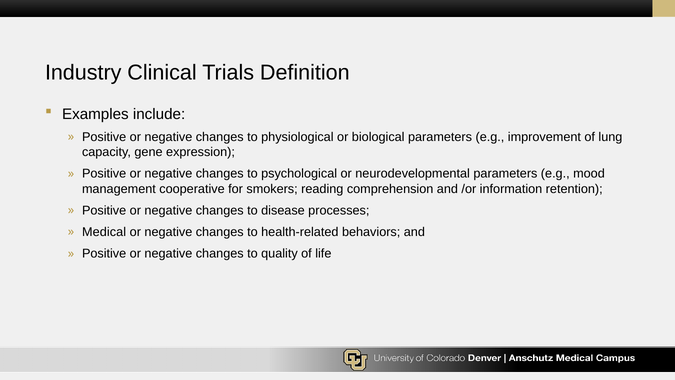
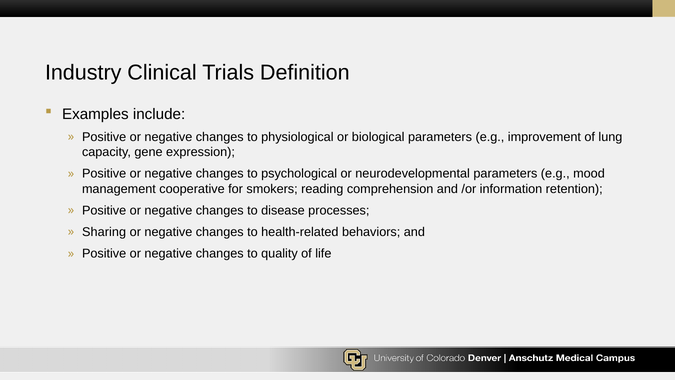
Medical: Medical -> Sharing
